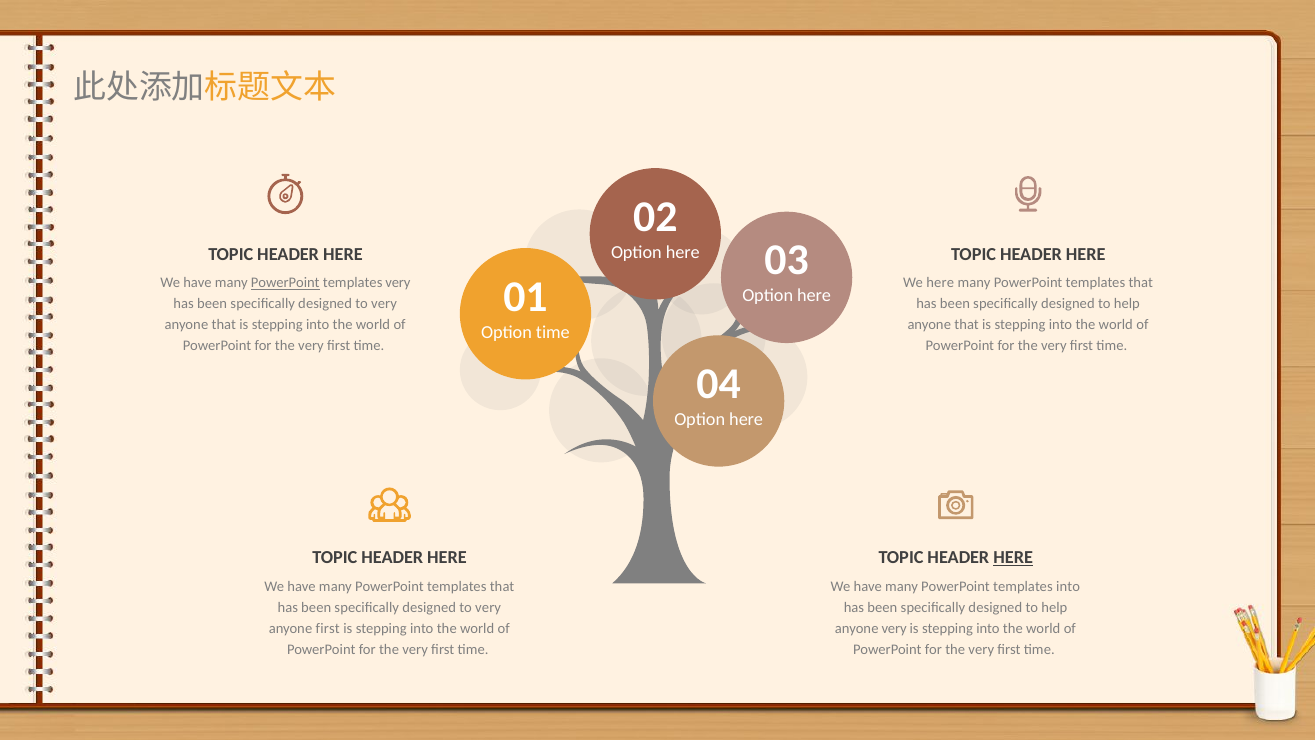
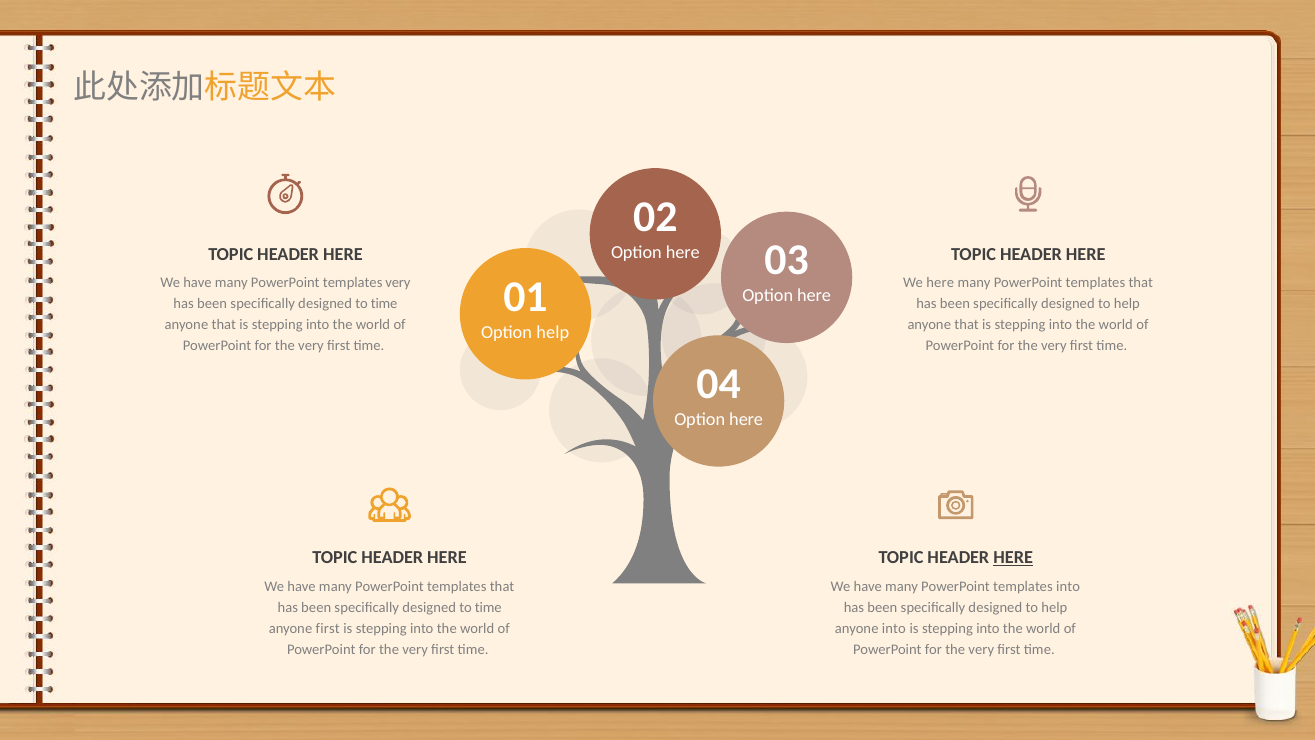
PowerPoint at (285, 283) underline: present -> none
very at (384, 304): very -> time
Option time: time -> help
very at (488, 607): very -> time
anyone very: very -> into
